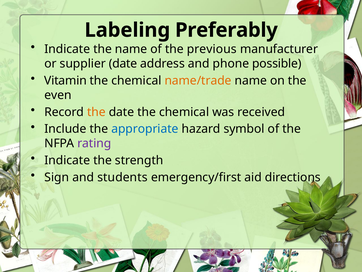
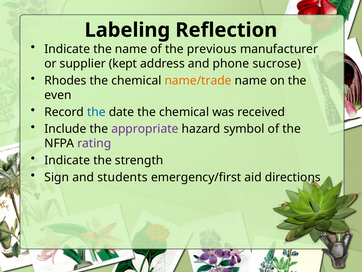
Preferably: Preferably -> Reflection
supplier date: date -> kept
possible: possible -> sucrose
Vitamin: Vitamin -> Rhodes
the at (96, 112) colour: orange -> blue
appropriate colour: blue -> purple
